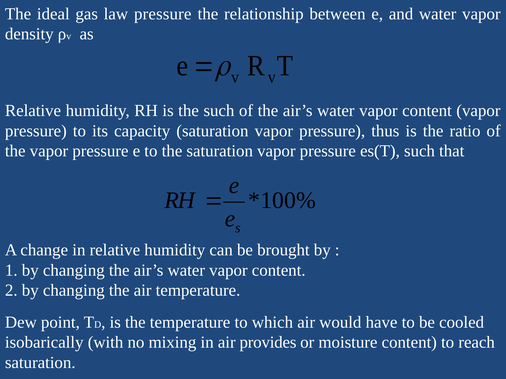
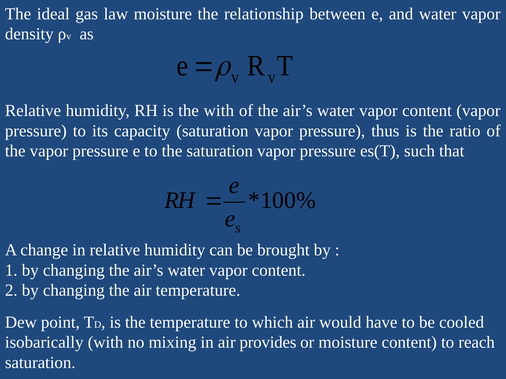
law pressure: pressure -> moisture
the such: such -> with
